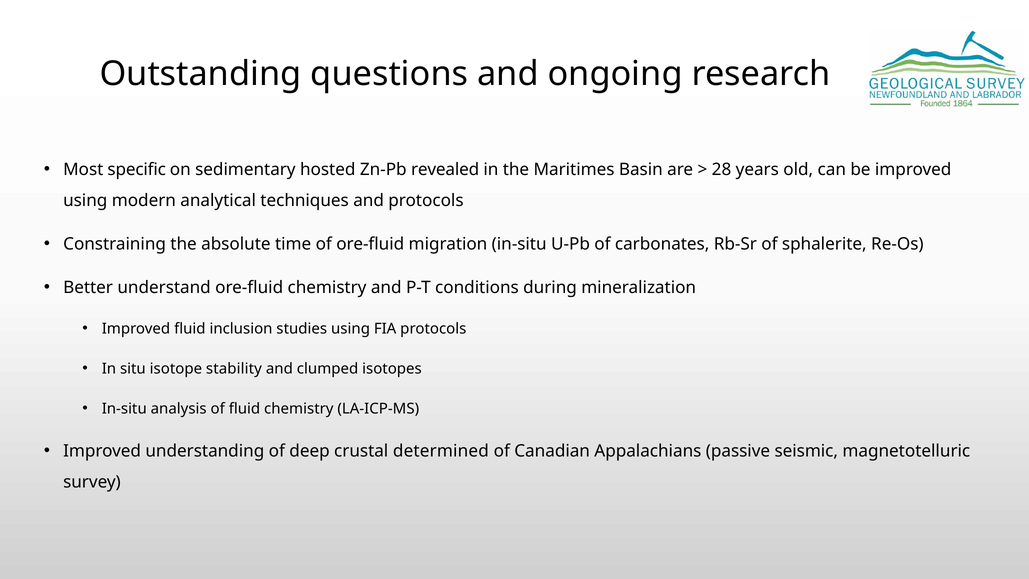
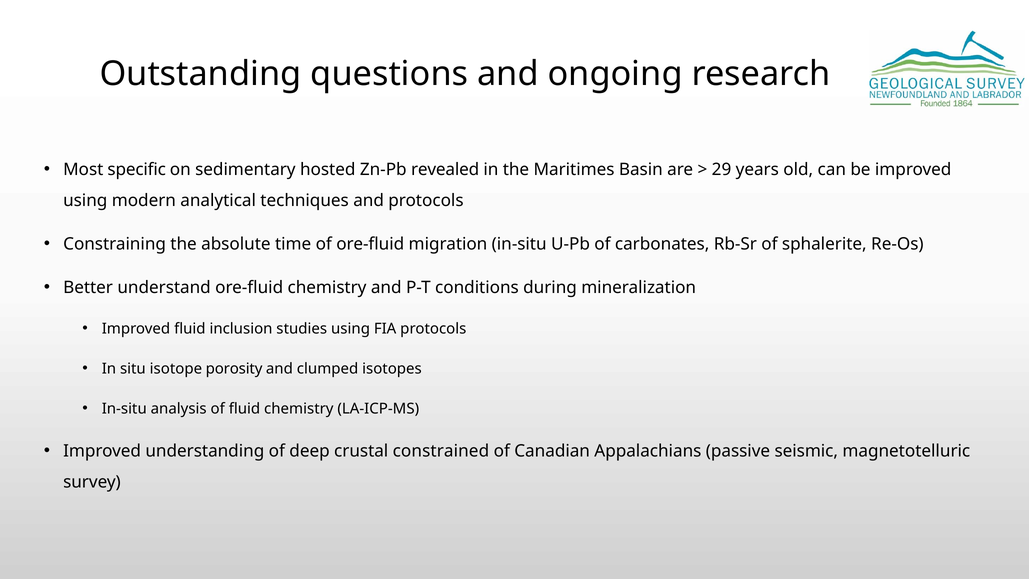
28: 28 -> 29
stability: stability -> porosity
determined: determined -> constrained
